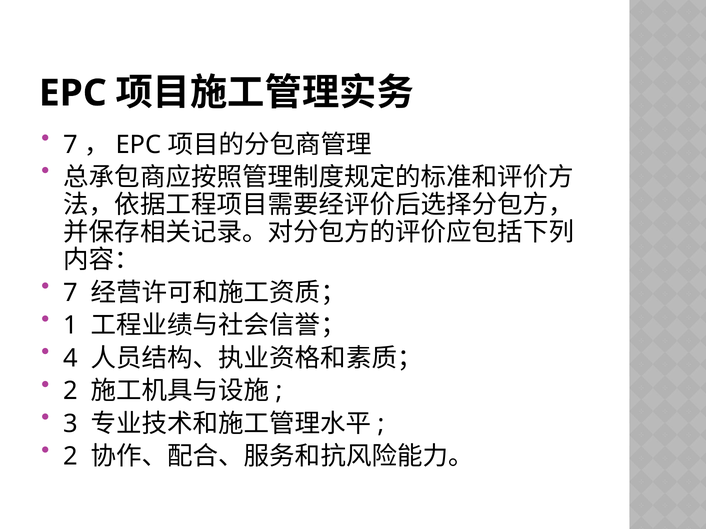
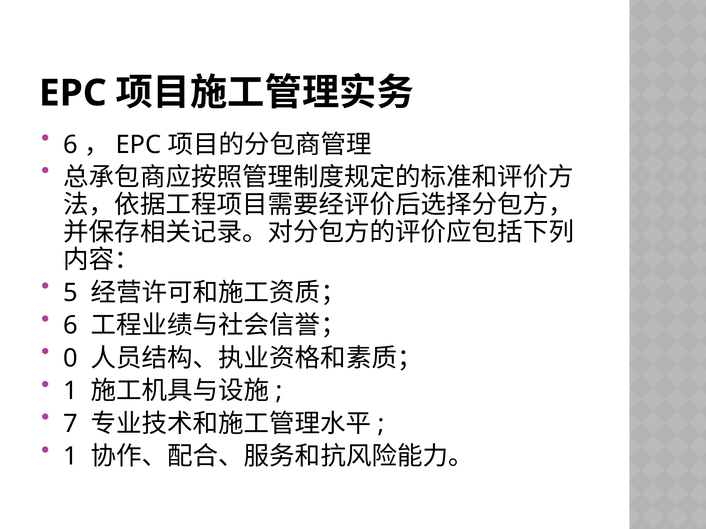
7 at (71, 145): 7 -> 6
7 at (71, 293): 7 -> 5
1 at (71, 326): 1 -> 6
4: 4 -> 0
2 at (71, 391): 2 -> 1
3: 3 -> 7
2 at (71, 457): 2 -> 1
